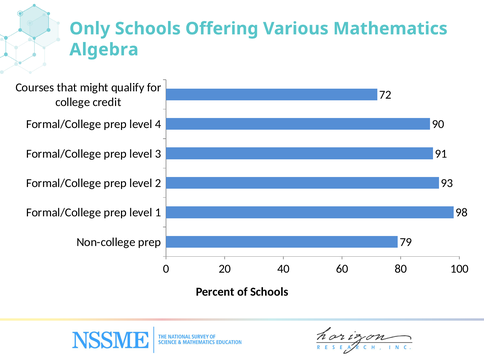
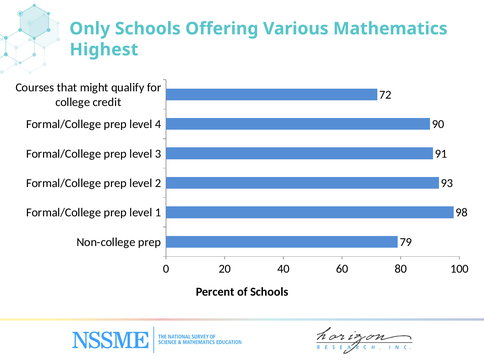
Algebra: Algebra -> Highest
